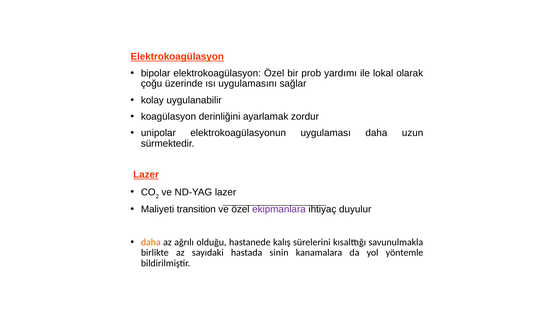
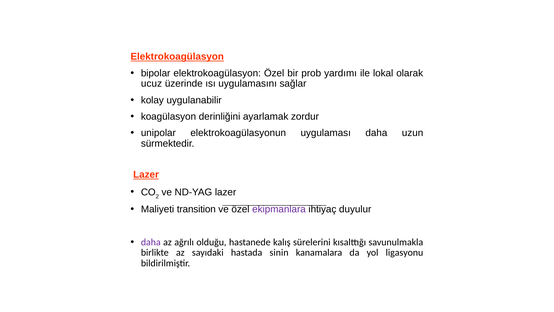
çoğu: çoğu -> ucuz
daha at (151, 242) colour: orange -> purple
yöntemle: yöntemle -> ligasyonu
